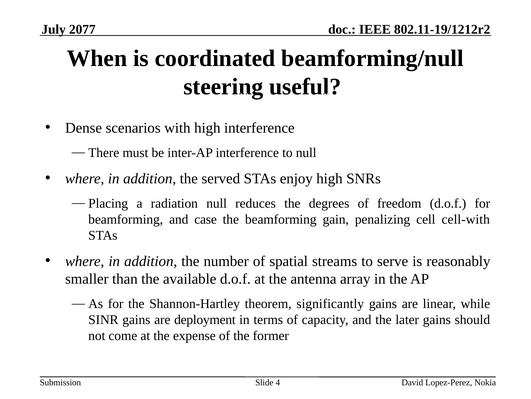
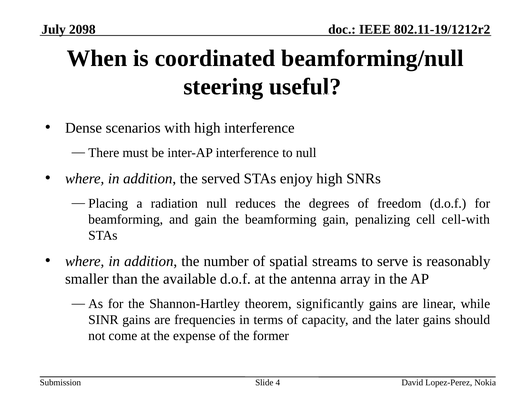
2077: 2077 -> 2098
and case: case -> gain
deployment: deployment -> frequencies
